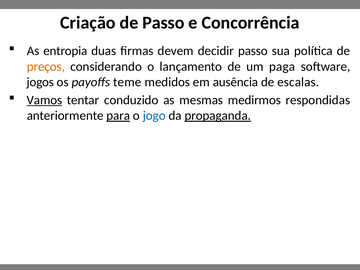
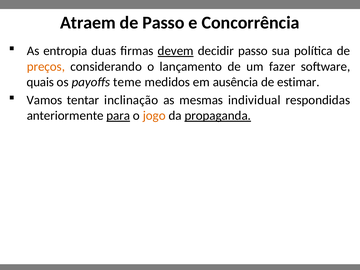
Criação: Criação -> Atraem
devem underline: none -> present
paga: paga -> fazer
jogos: jogos -> quais
escalas: escalas -> estimar
Vamos underline: present -> none
conduzido: conduzido -> inclinação
medirmos: medirmos -> individual
jogo colour: blue -> orange
